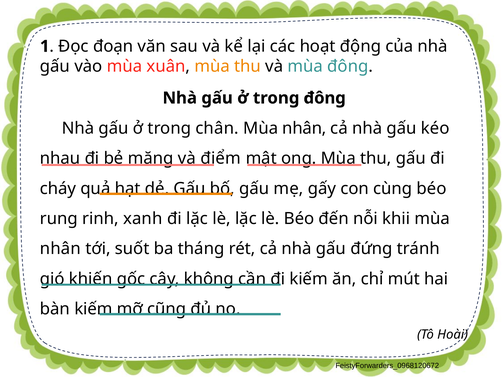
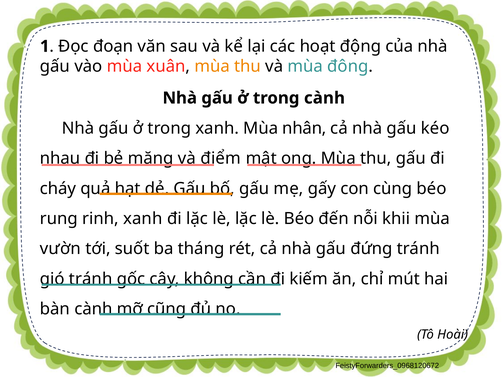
đông at (325, 98): đông -> cành
trong chân: chân -> xanh
nhân at (60, 249): nhân -> vườn
gió khiến: khiến -> tránh
bàn kiếm: kiếm -> cành
